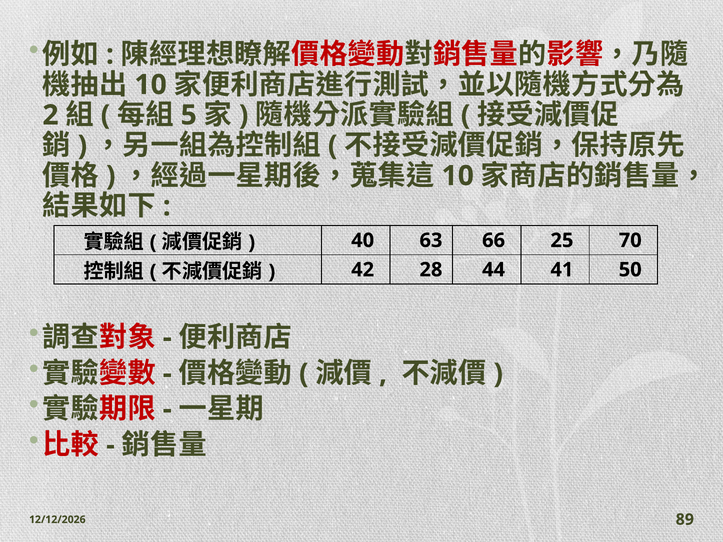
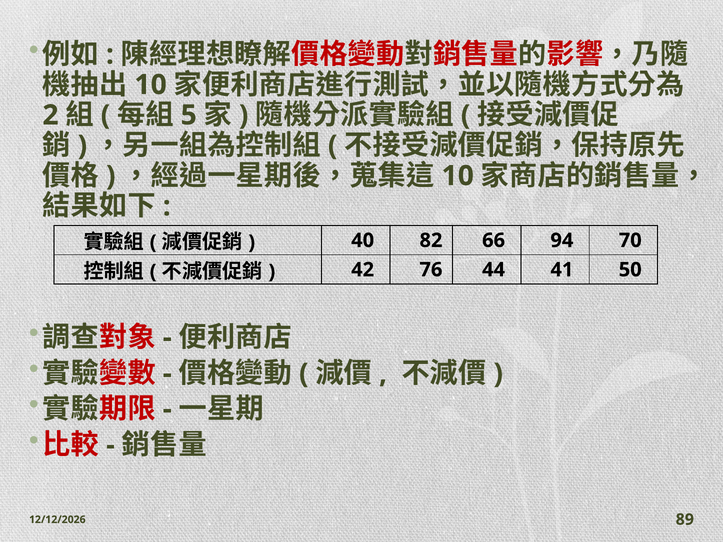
63: 63 -> 82
25: 25 -> 94
28: 28 -> 76
